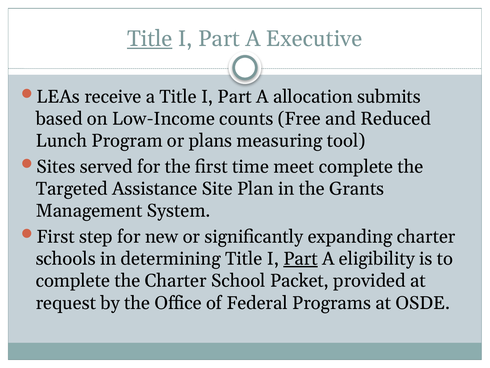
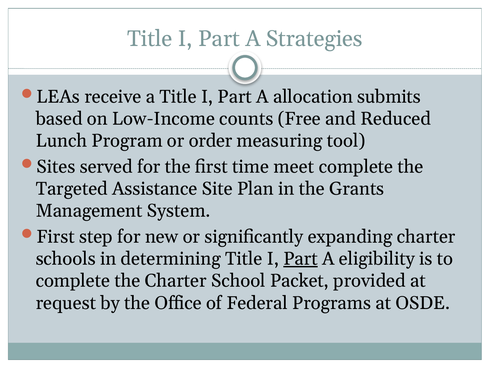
Title at (150, 39) underline: present -> none
Executive: Executive -> Strategies
plans: plans -> order
